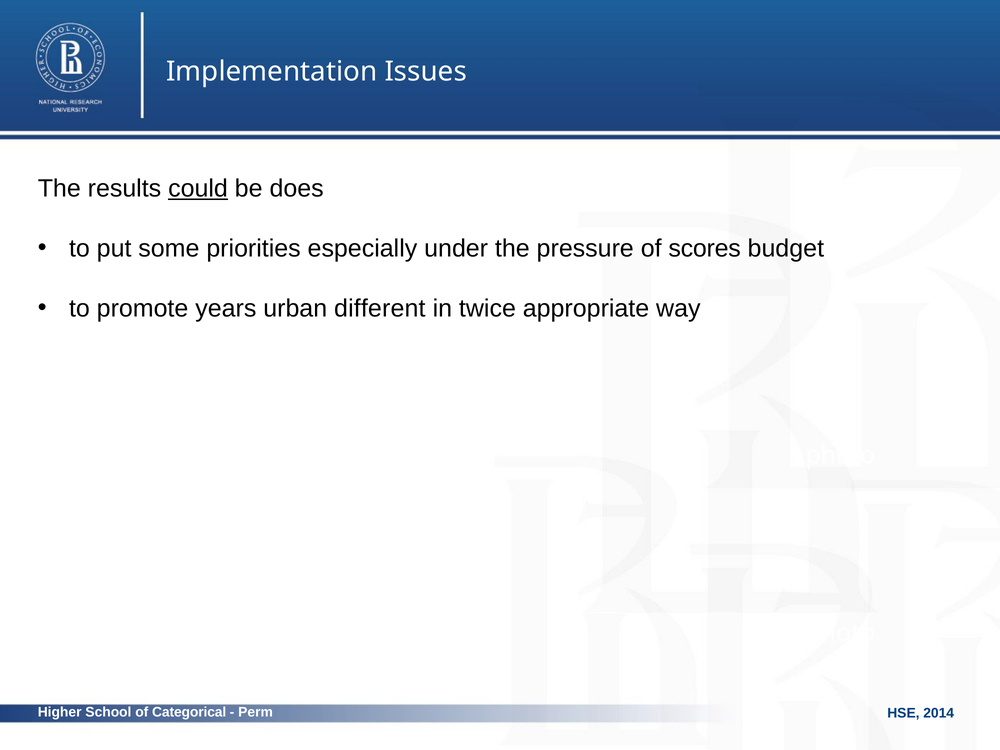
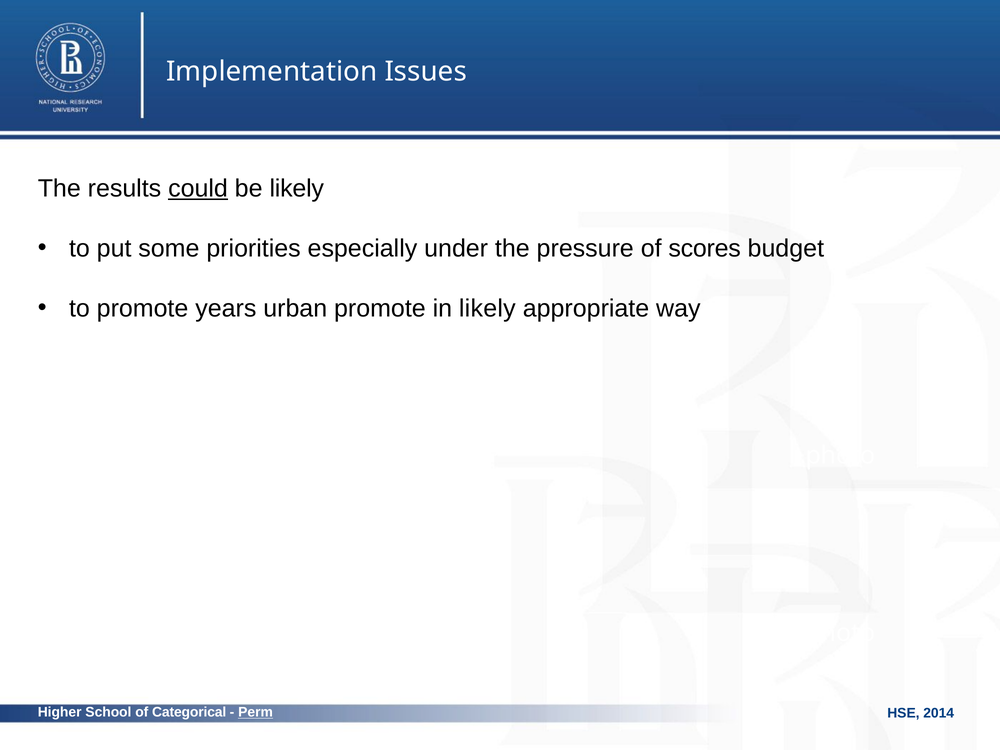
be does: does -> likely
urban different: different -> promote
in twice: twice -> likely
Perm underline: none -> present
